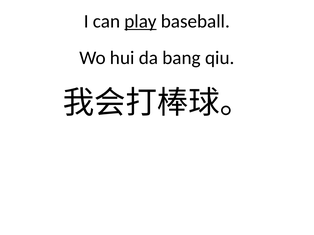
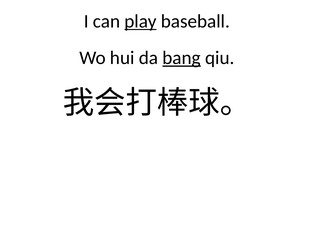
bang underline: none -> present
